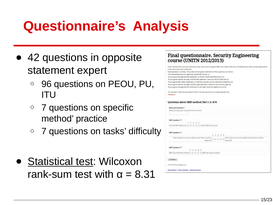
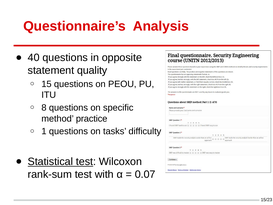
42: 42 -> 40
expert: expert -> quality
96: 96 -> 15
7 at (44, 108): 7 -> 8
7 at (44, 131): 7 -> 1
8.31: 8.31 -> 0.07
